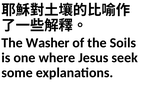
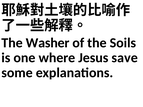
seek: seek -> save
